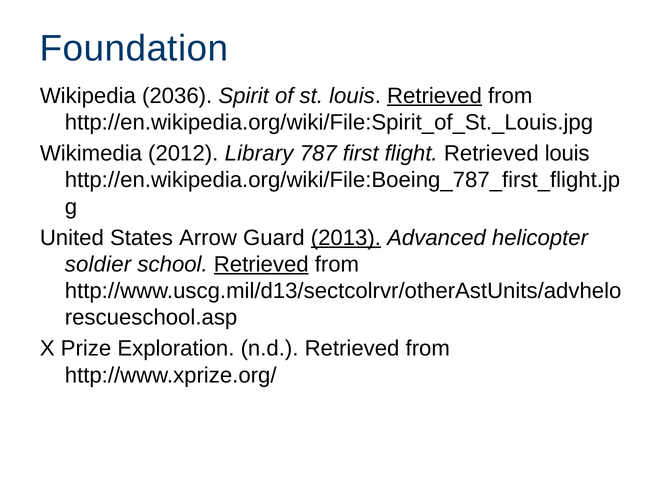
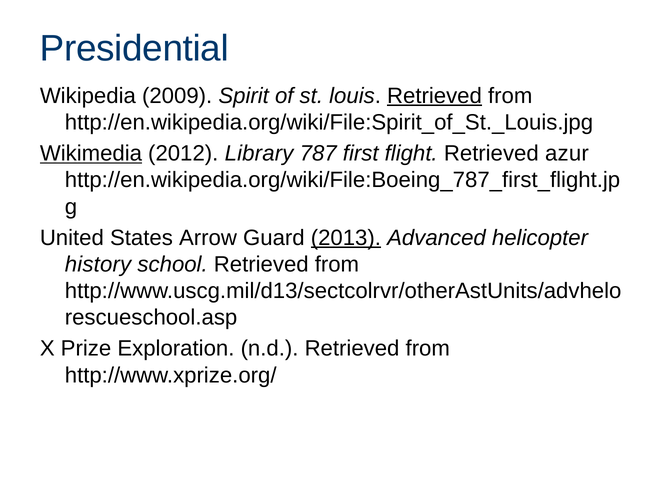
Foundation: Foundation -> Presidential
2036: 2036 -> 2009
Wikimedia underline: none -> present
Retrieved louis: louis -> azur
soldier: soldier -> history
Retrieved at (261, 264) underline: present -> none
